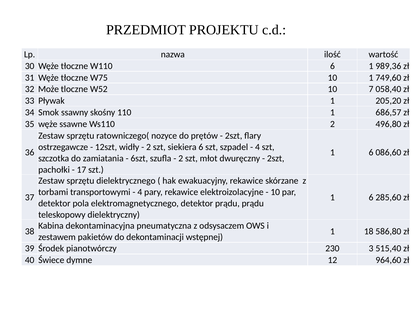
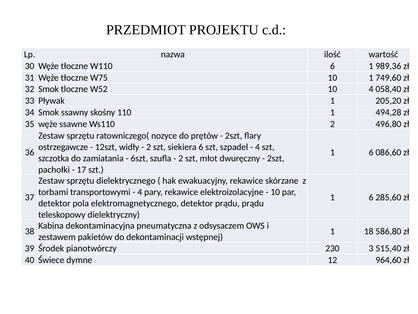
32 Może: Może -> Smok
10 7: 7 -> 4
686,57: 686,57 -> 494,28
